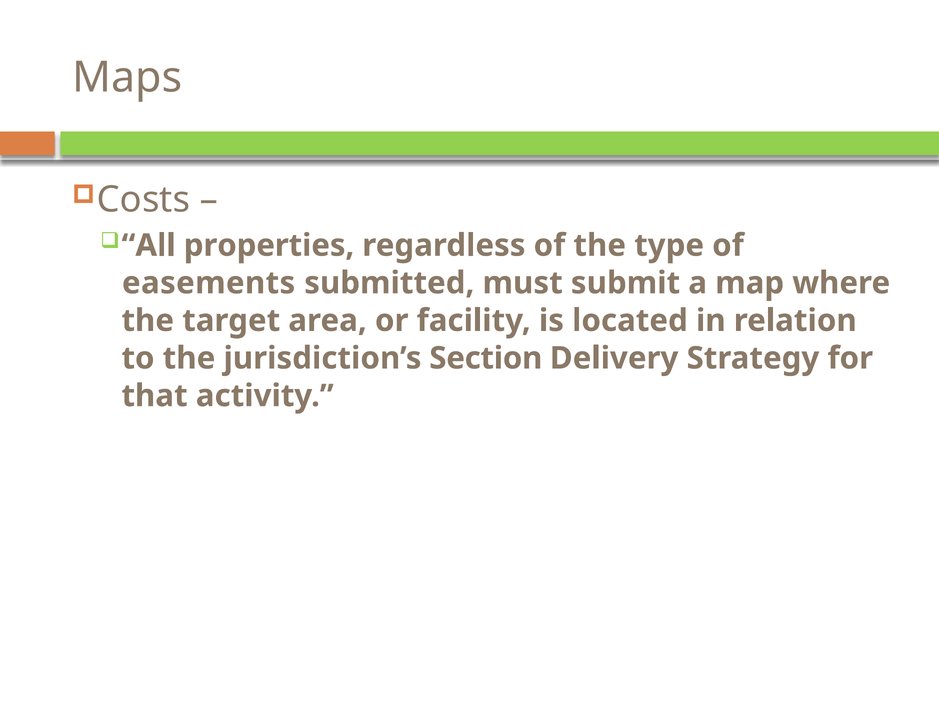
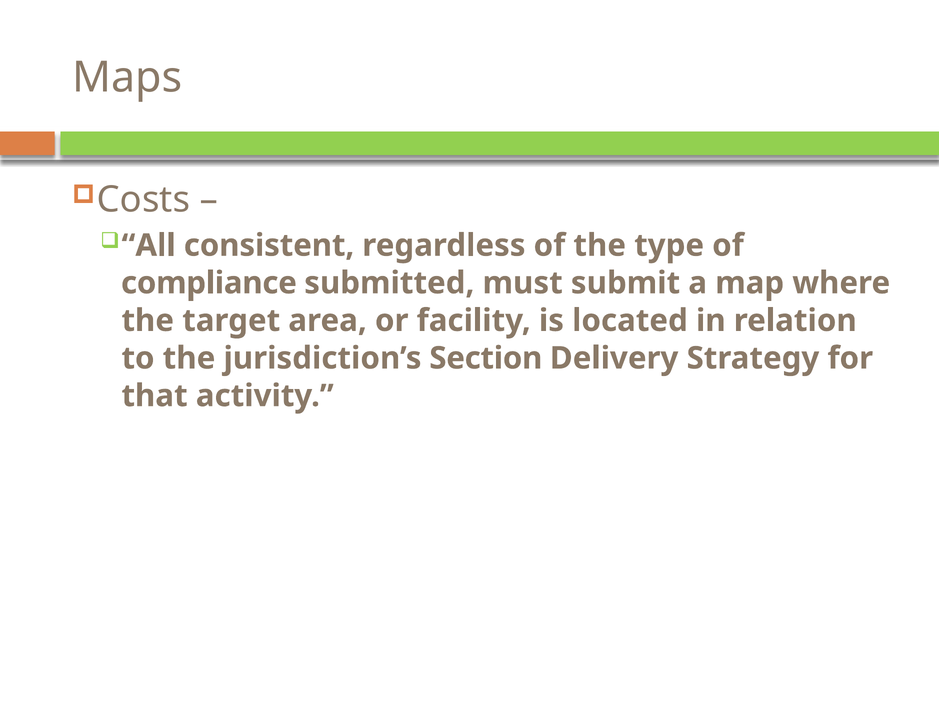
properties: properties -> consistent
easements: easements -> compliance
